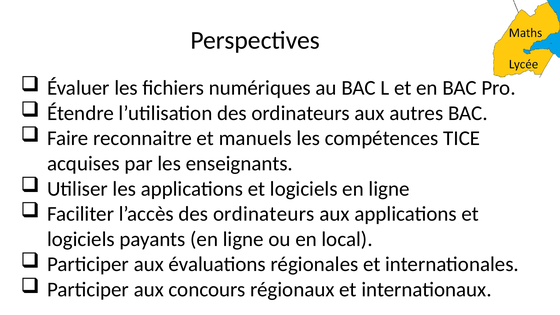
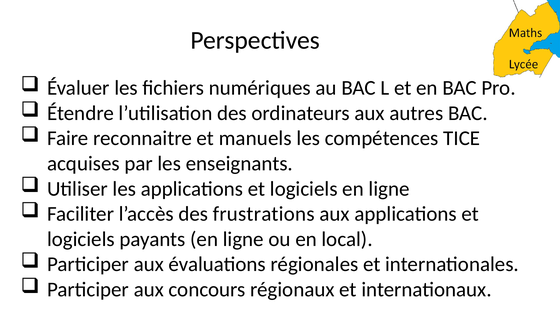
l’accès des ordinateurs: ordinateurs -> frustrations
